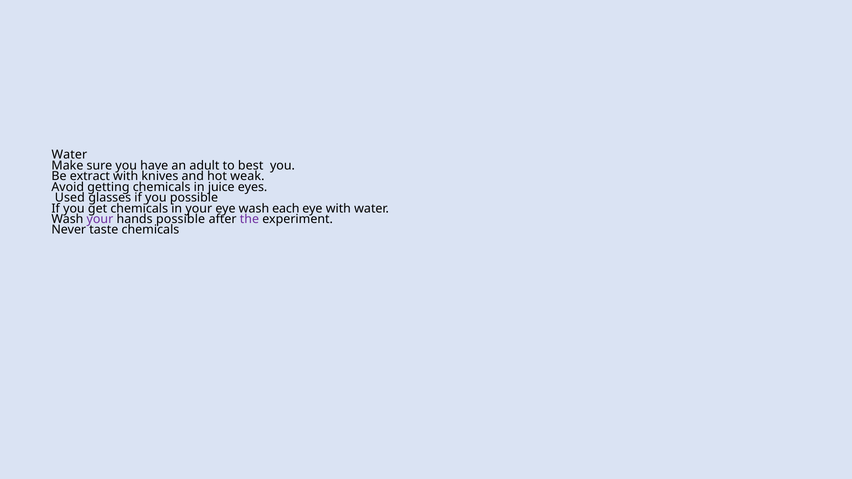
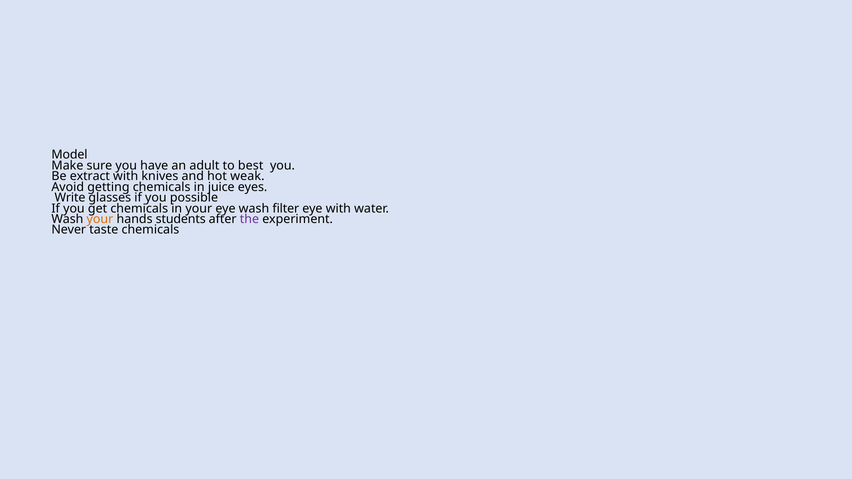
Water at (69, 155): Water -> Model
Used: Used -> Write
each: each -> filter
your at (100, 219) colour: purple -> orange
hands possible: possible -> students
